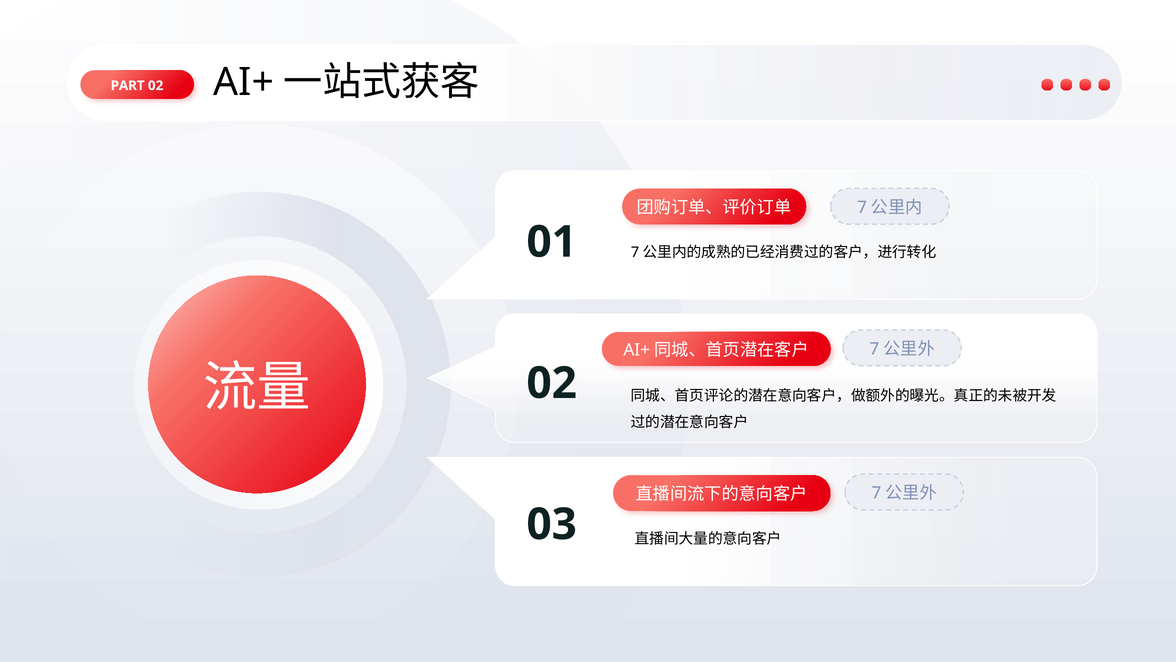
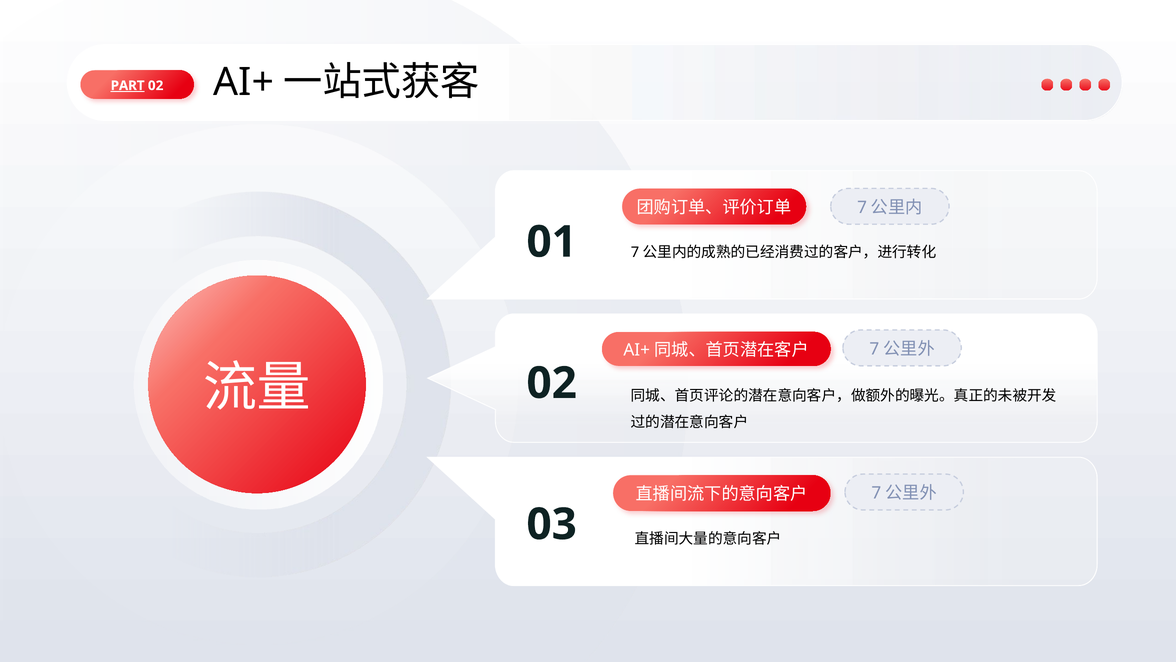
PART underline: none -> present
